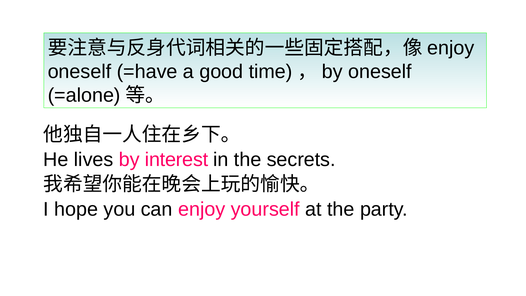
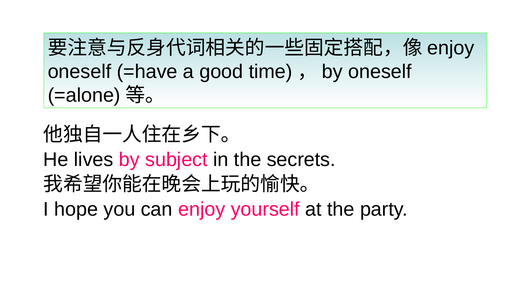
interest: interest -> subject
